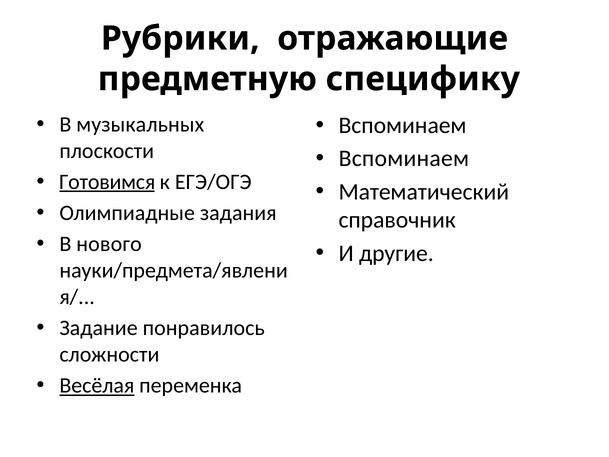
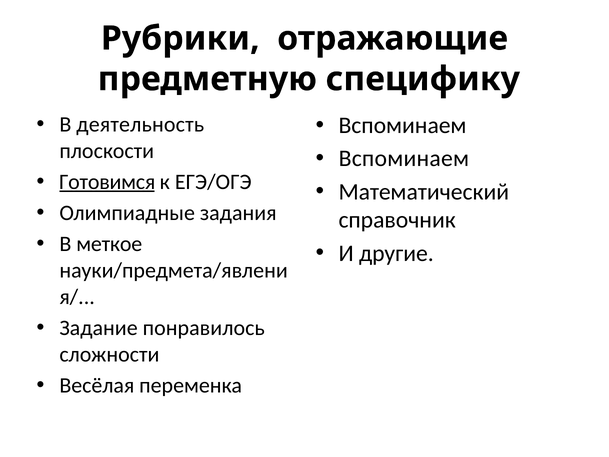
музыкальных: музыкальных -> деятельность
нового: нового -> меткое
Весёлая underline: present -> none
